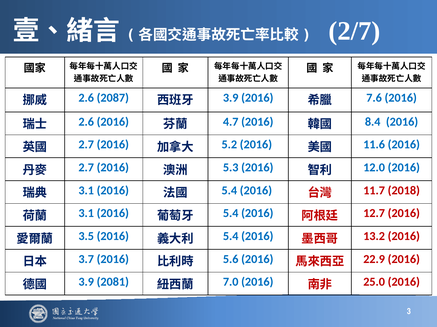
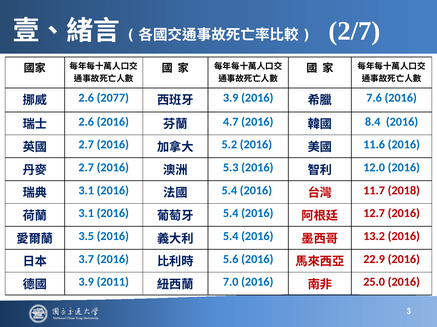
2087: 2087 -> 2077
2081: 2081 -> 2011
